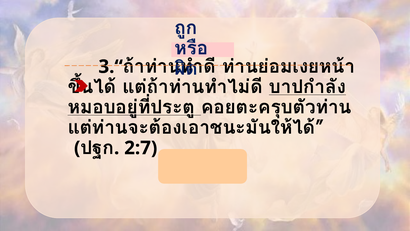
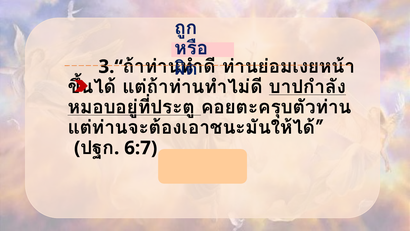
2:7: 2:7 -> 6:7
